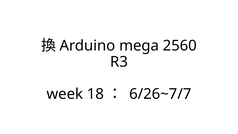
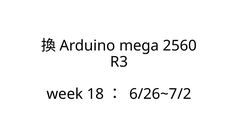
6/26~7/7: 6/26~7/7 -> 6/26~7/2
